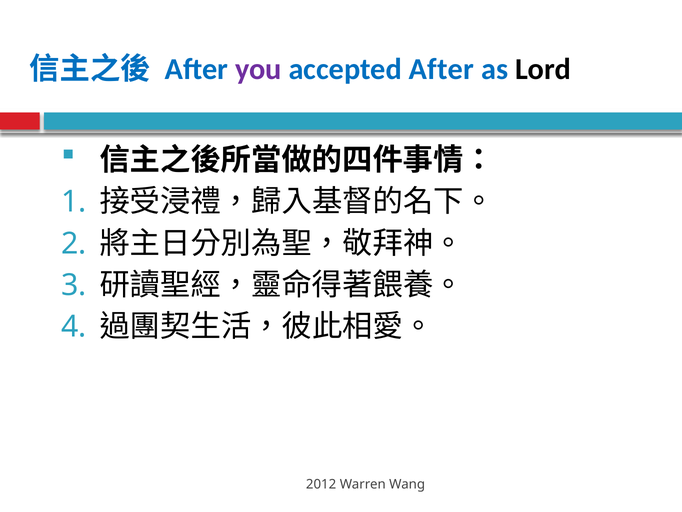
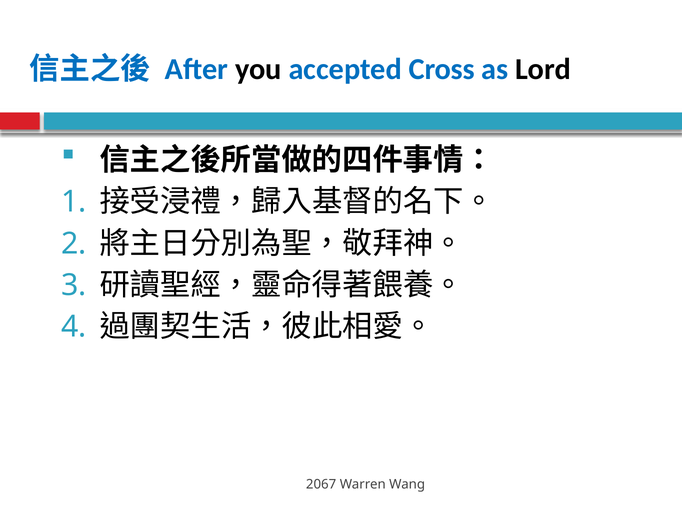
you colour: purple -> black
accepted After: After -> Cross
2012: 2012 -> 2067
